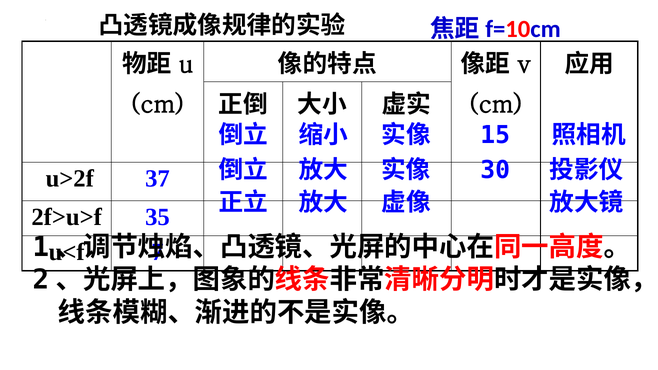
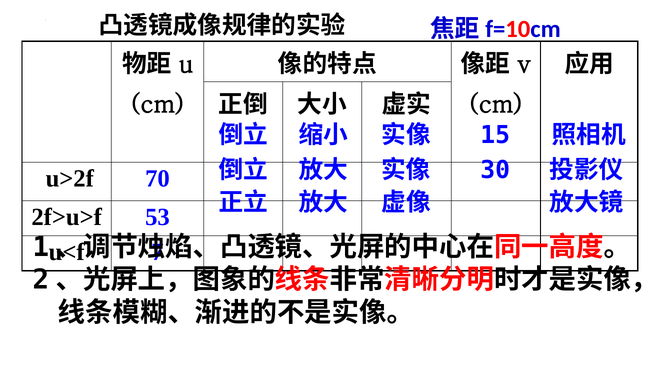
37: 37 -> 70
35: 35 -> 53
